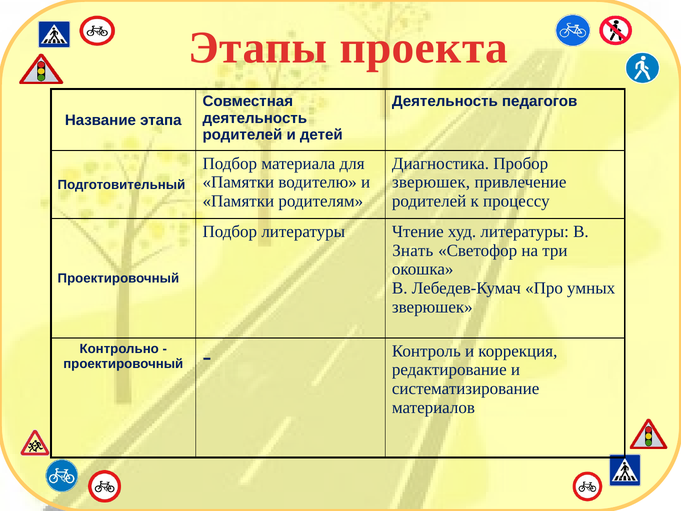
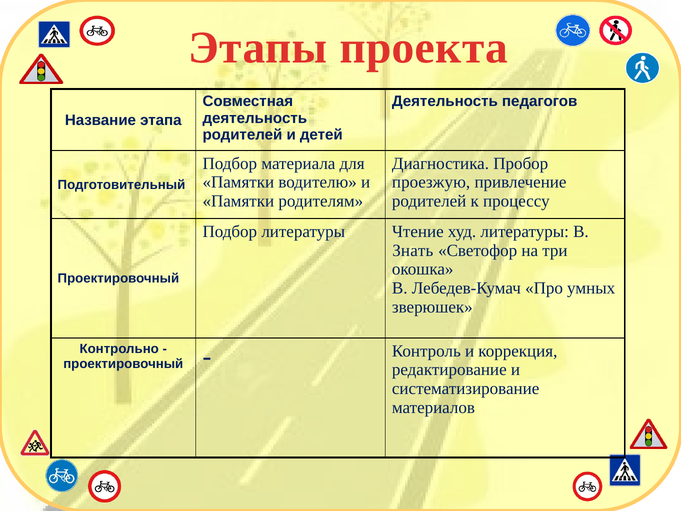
зверюшек at (431, 182): зверюшек -> проезжую
